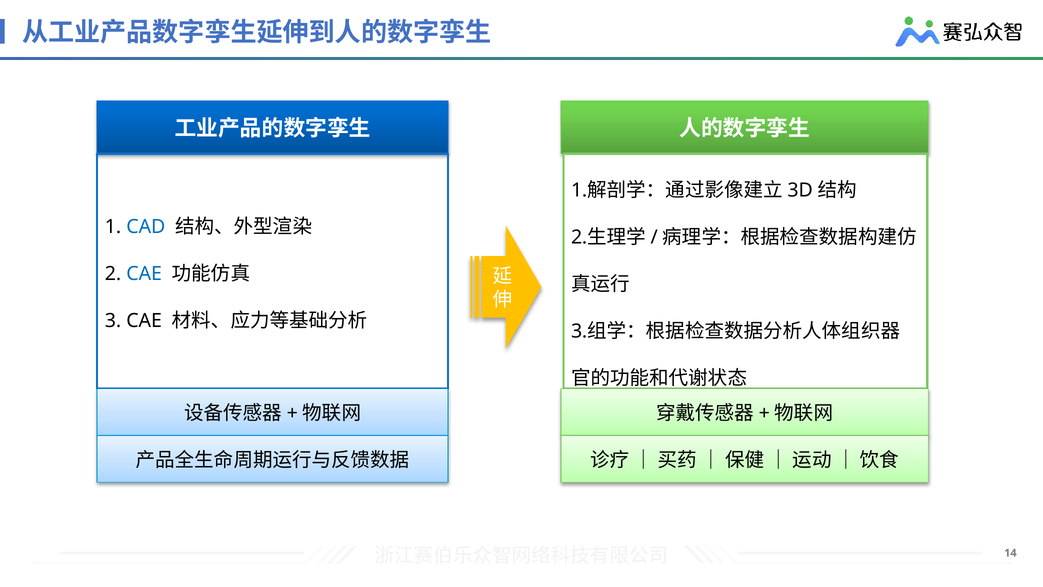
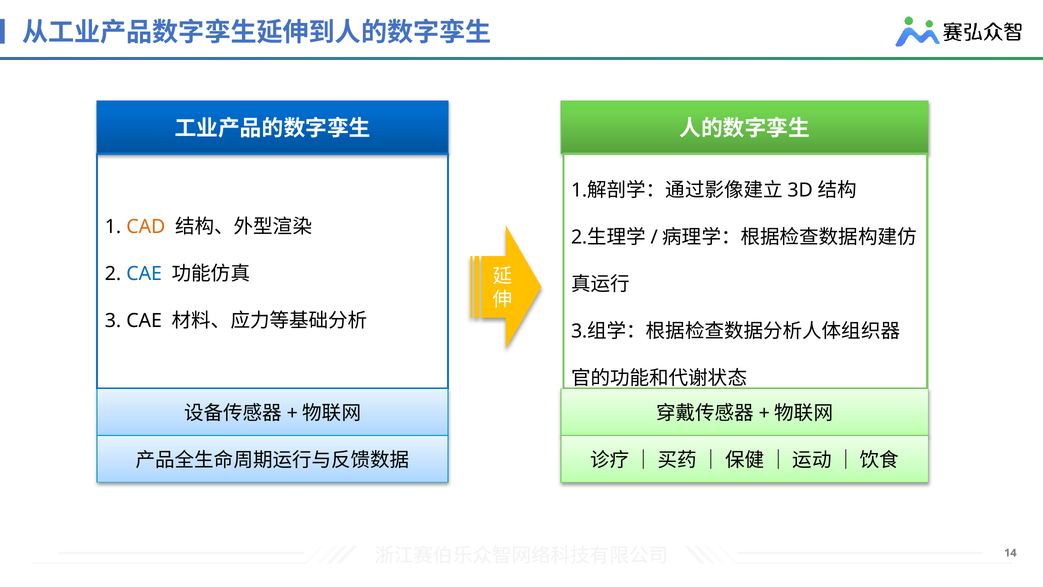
CAD colour: blue -> orange
